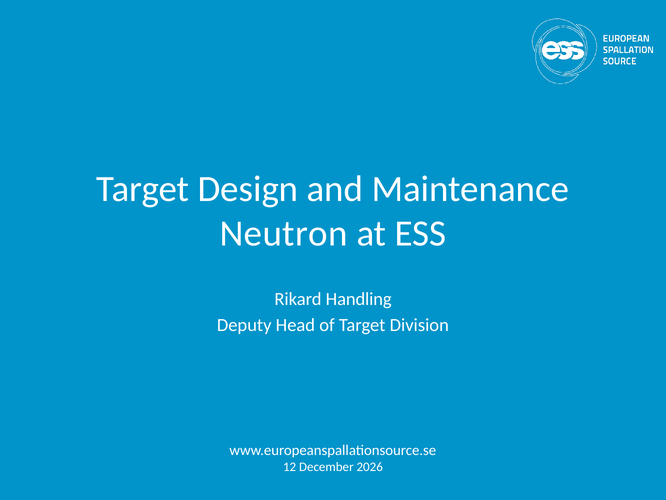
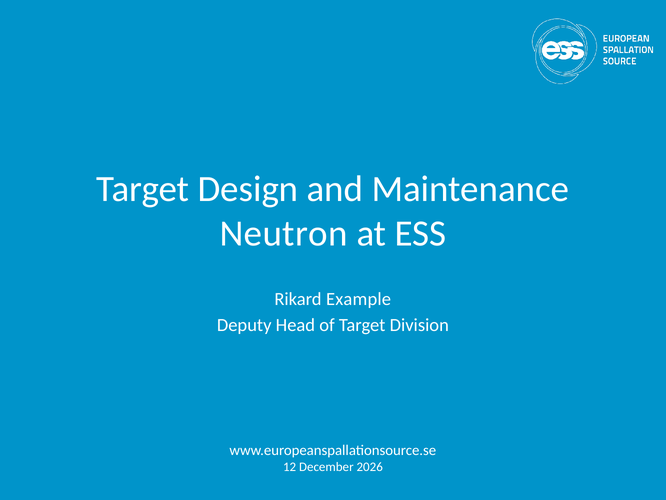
Handling: Handling -> Example
